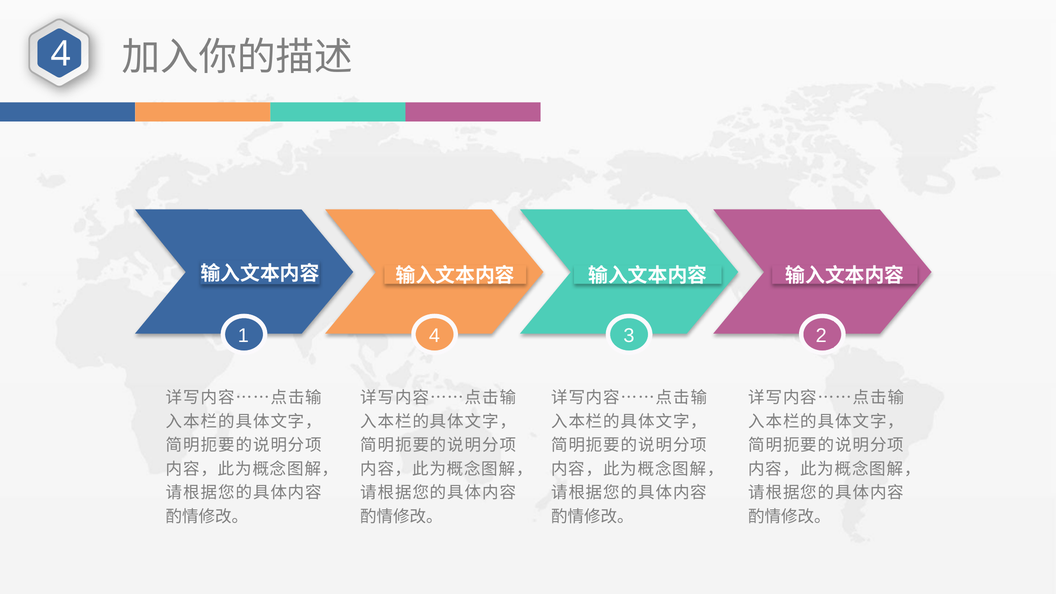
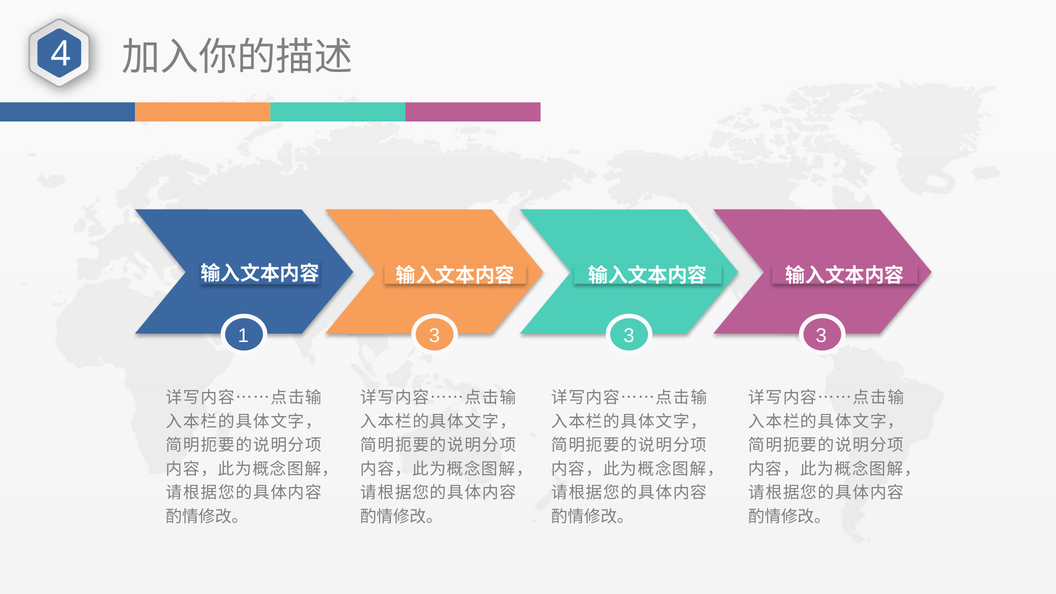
1 4: 4 -> 3
2 at (821, 336): 2 -> 3
